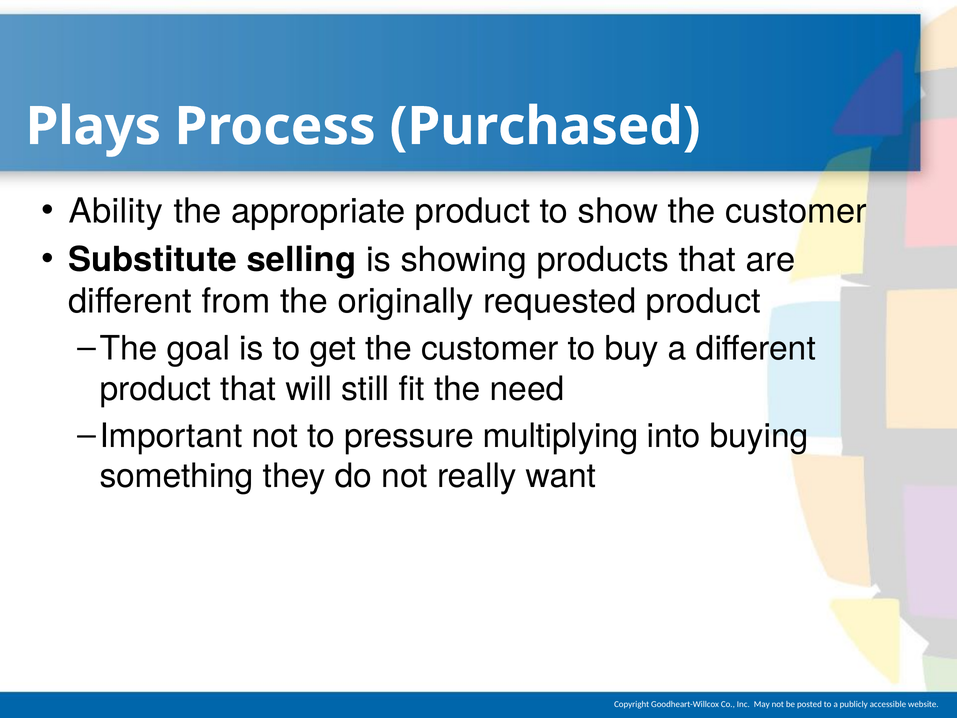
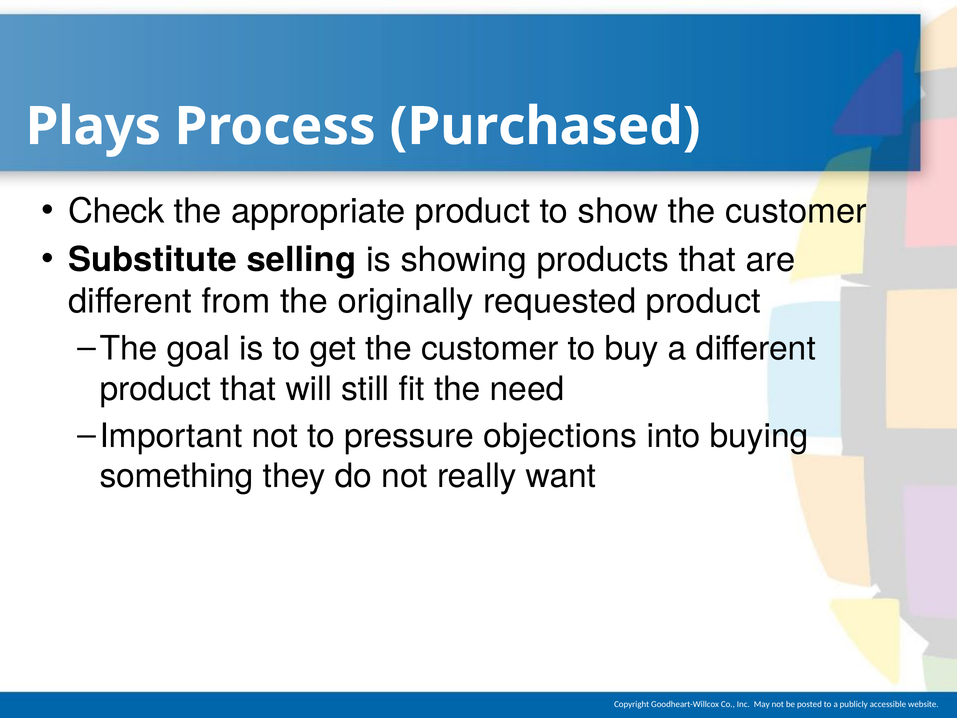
Ability: Ability -> Check
multiplying: multiplying -> objections
